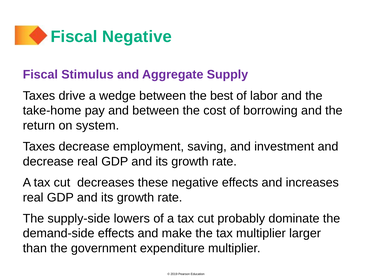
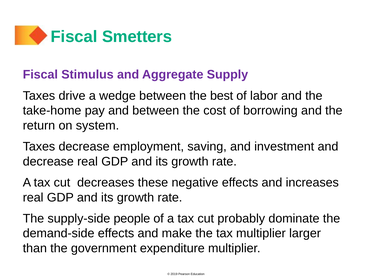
Fiscal Negative: Negative -> Smetters
lowers: lowers -> people
